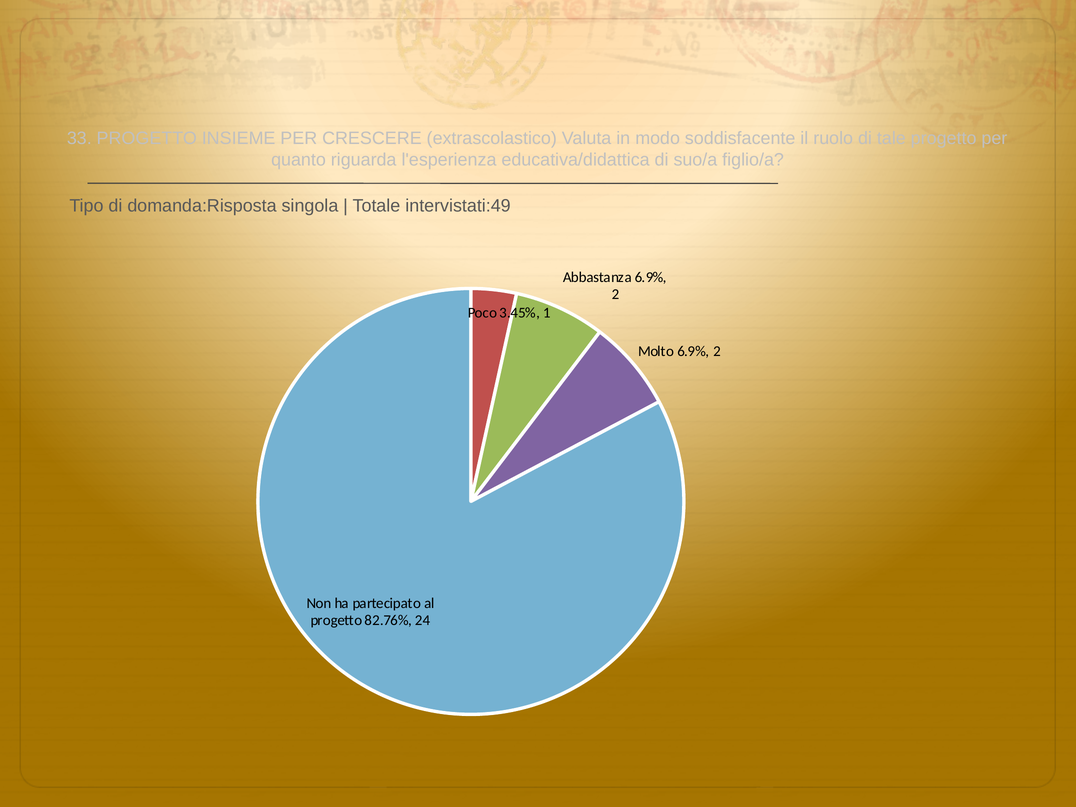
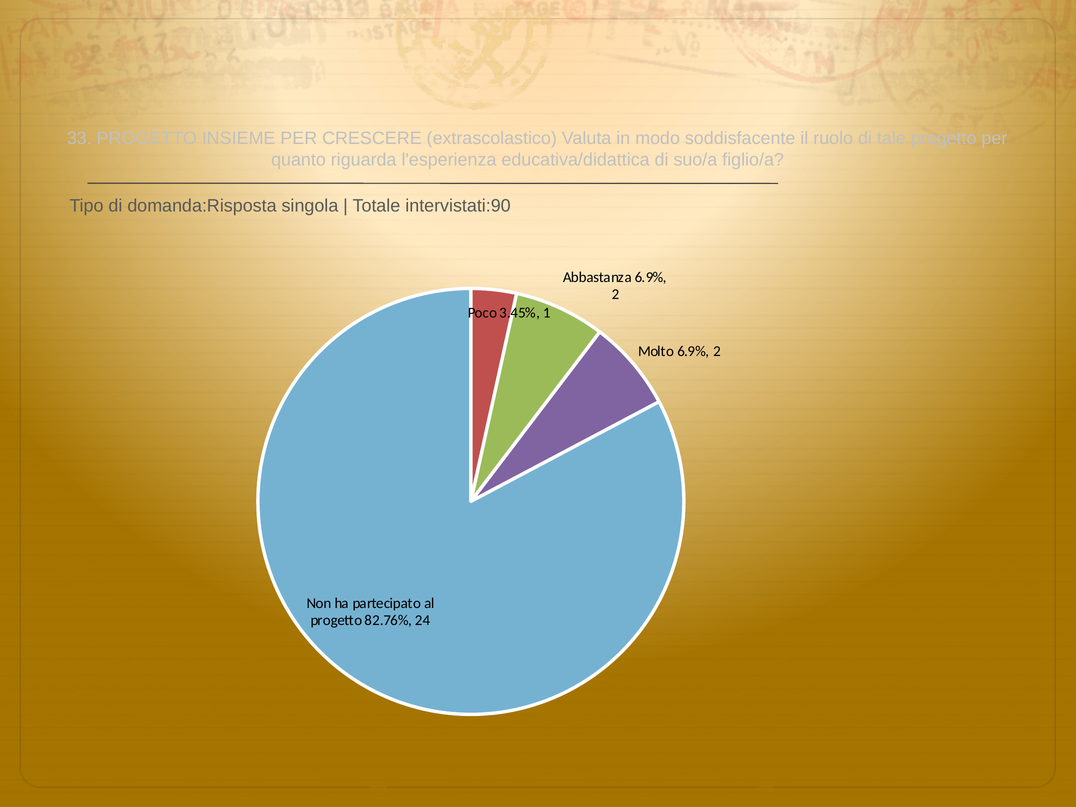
intervistati:49: intervistati:49 -> intervistati:90
